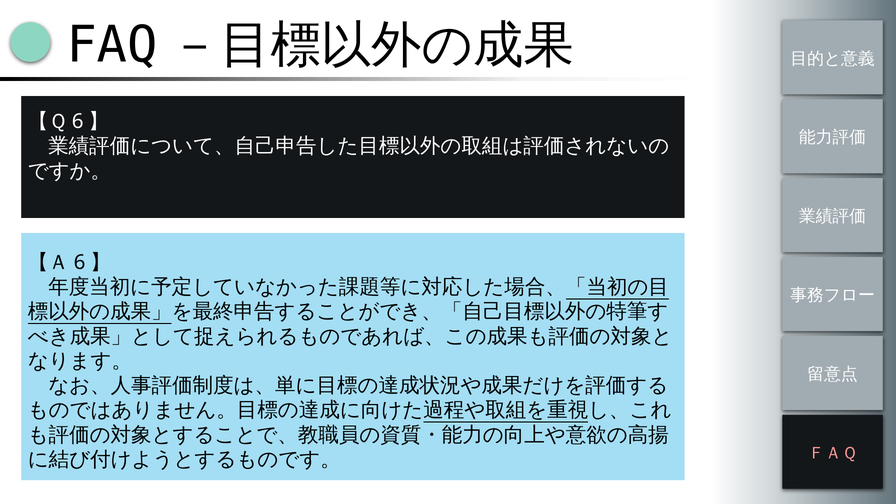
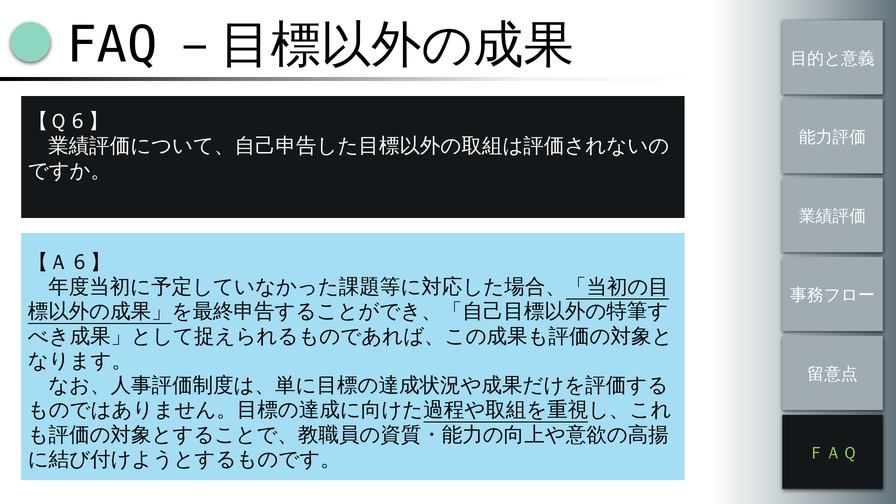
ＦＡＱ colour: pink -> light green
